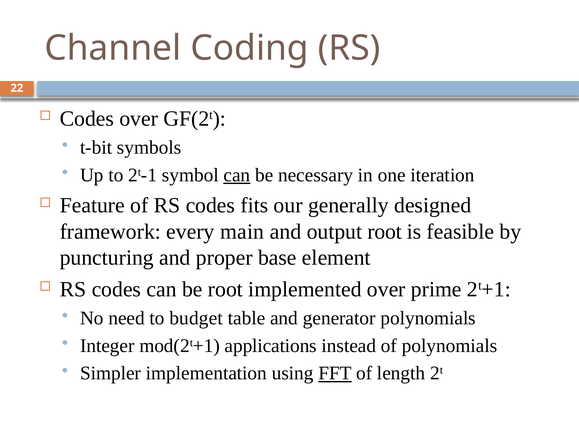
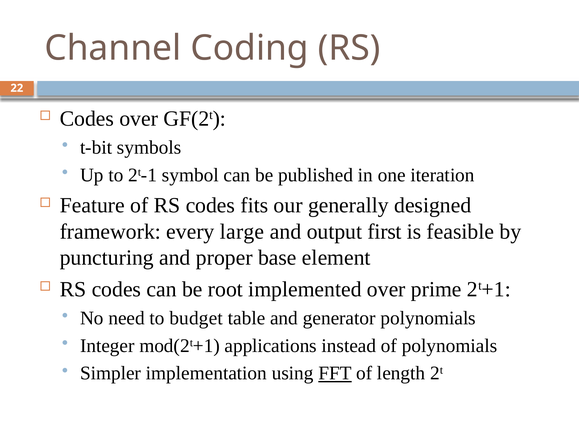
can at (237, 175) underline: present -> none
necessary: necessary -> published
main: main -> large
output root: root -> first
